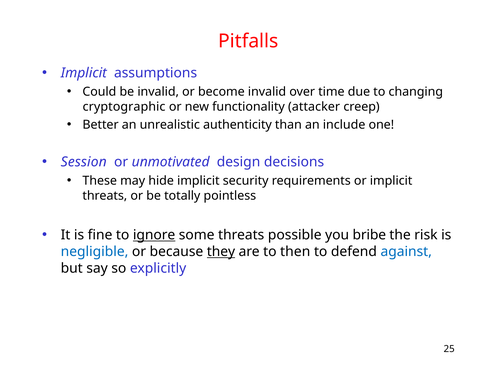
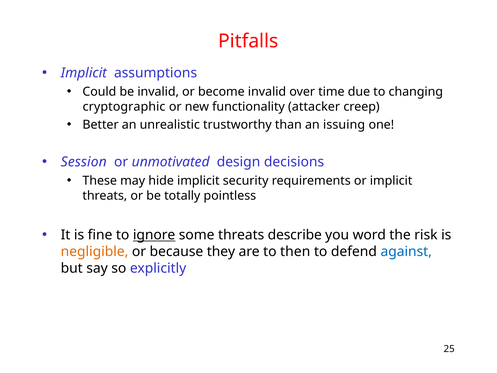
authenticity: authenticity -> trustworthy
include: include -> issuing
possible: possible -> describe
bribe: bribe -> word
negligible colour: blue -> orange
they underline: present -> none
